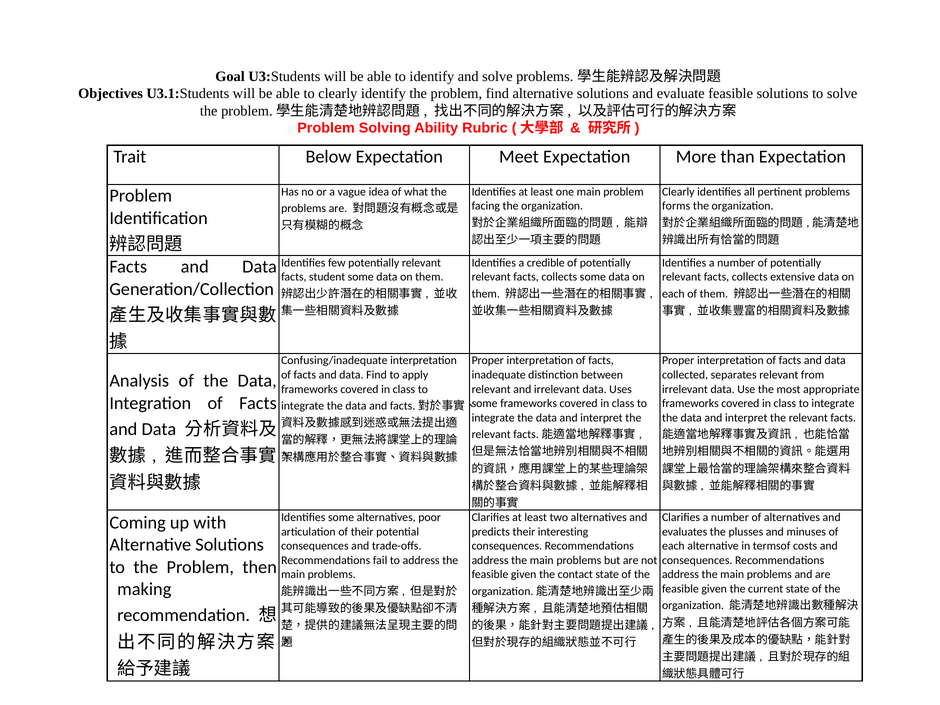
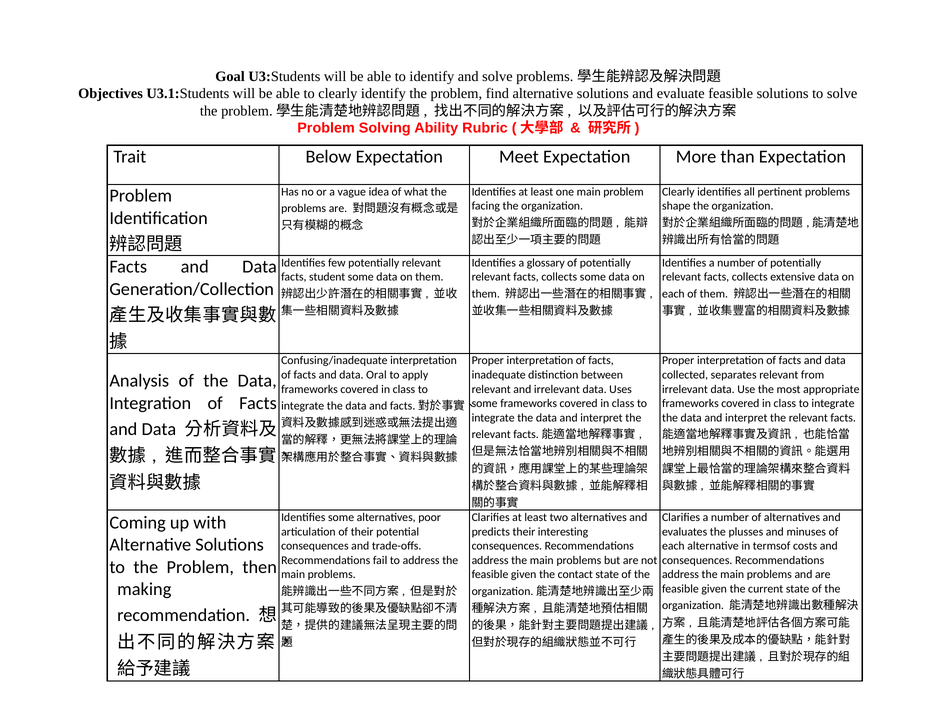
forms: forms -> shape
credible: credible -> glossary
data Find: Find -> Oral
